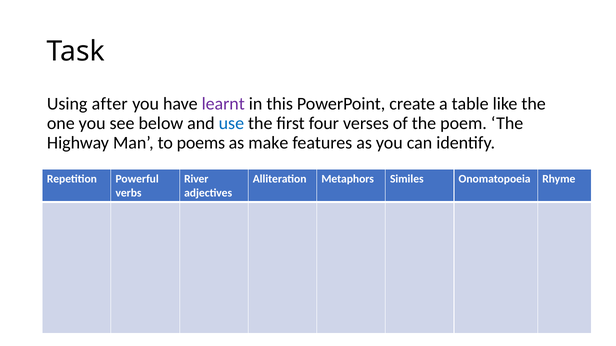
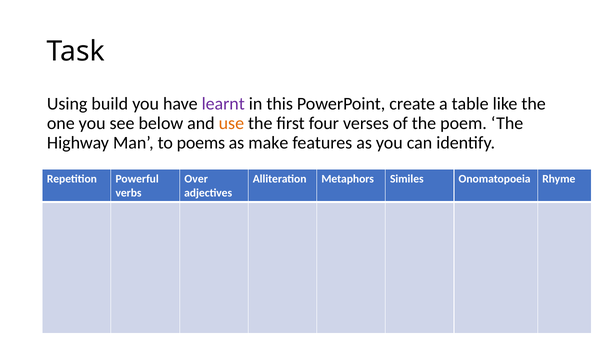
after: after -> build
use colour: blue -> orange
River: River -> Over
